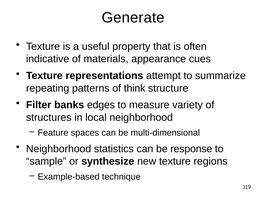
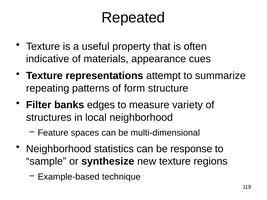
Generate: Generate -> Repeated
think: think -> form
